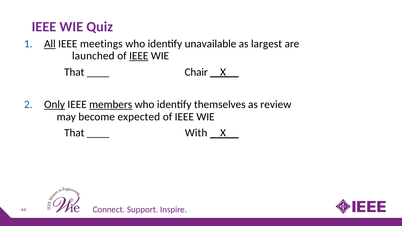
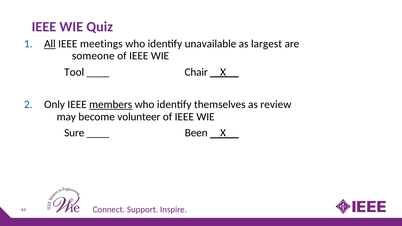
launched: launched -> someone
IEEE at (139, 56) underline: present -> none
That at (74, 72): That -> Tool
Only underline: present -> none
expected: expected -> volunteer
That at (74, 133): That -> Sure
With: With -> Been
